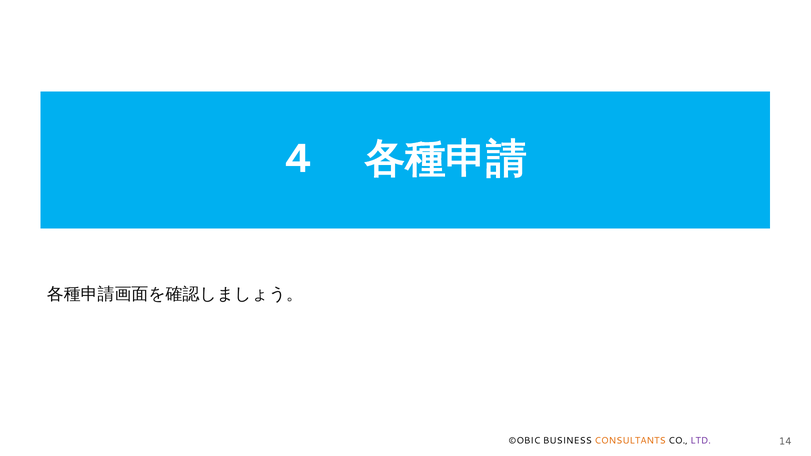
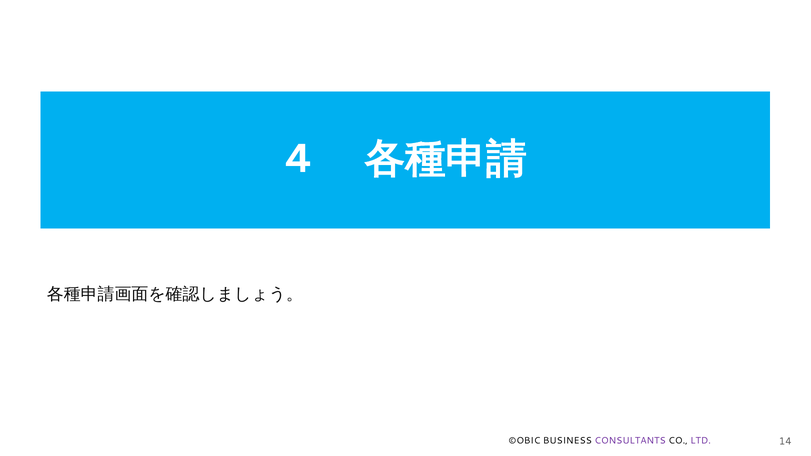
CONSULTANTS colour: orange -> purple
